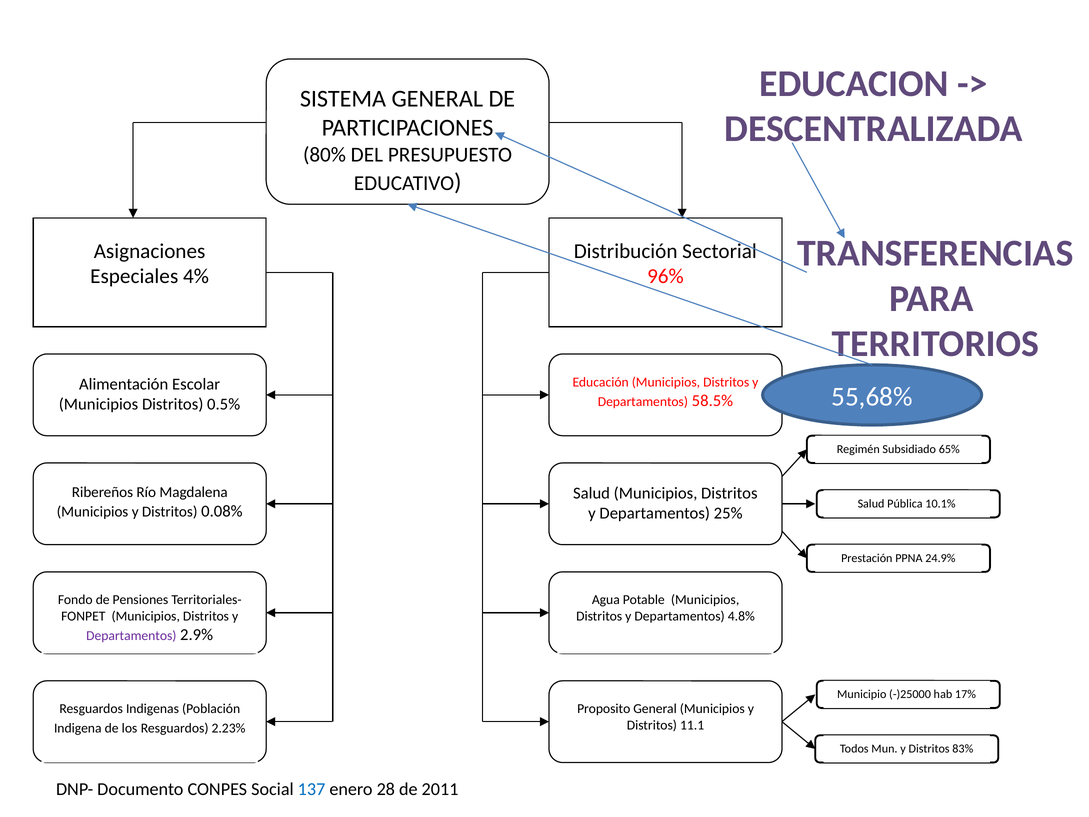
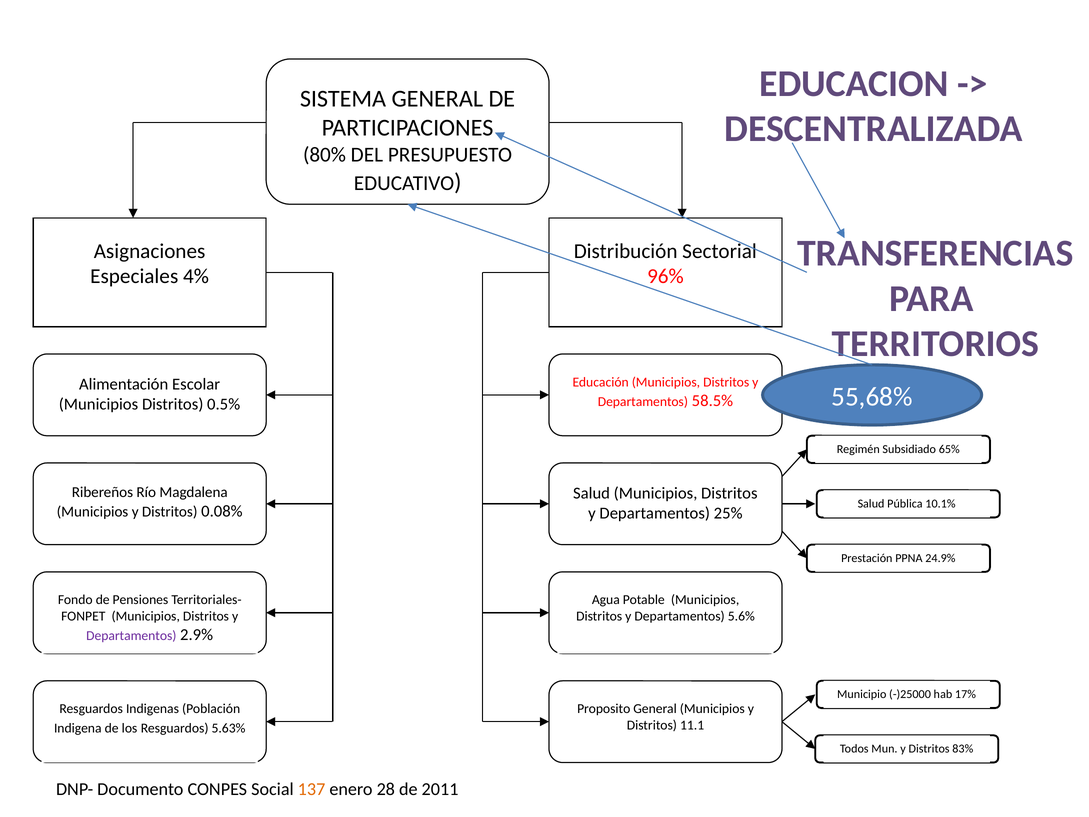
4.8%: 4.8% -> 5.6%
2.23%: 2.23% -> 5.63%
137 colour: blue -> orange
